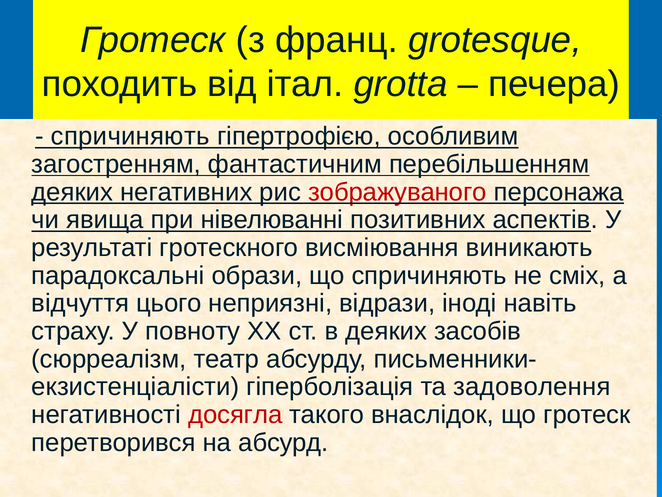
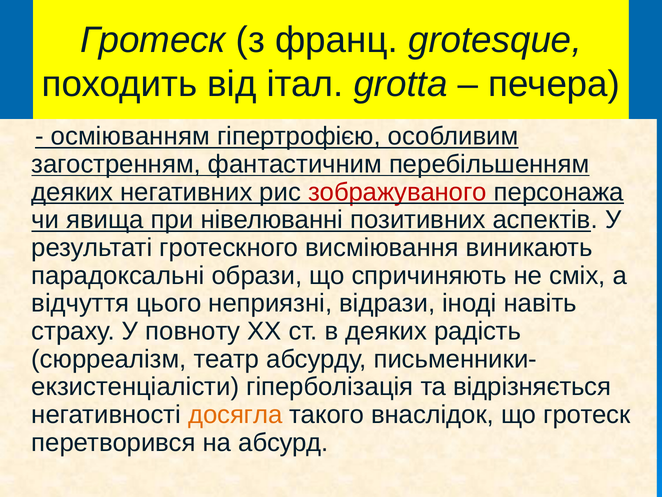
спричиняють at (130, 136): спричиняють -> осміюванням
засобів: засобів -> радість
задоволення: задоволення -> відрізняється
досягла colour: red -> orange
